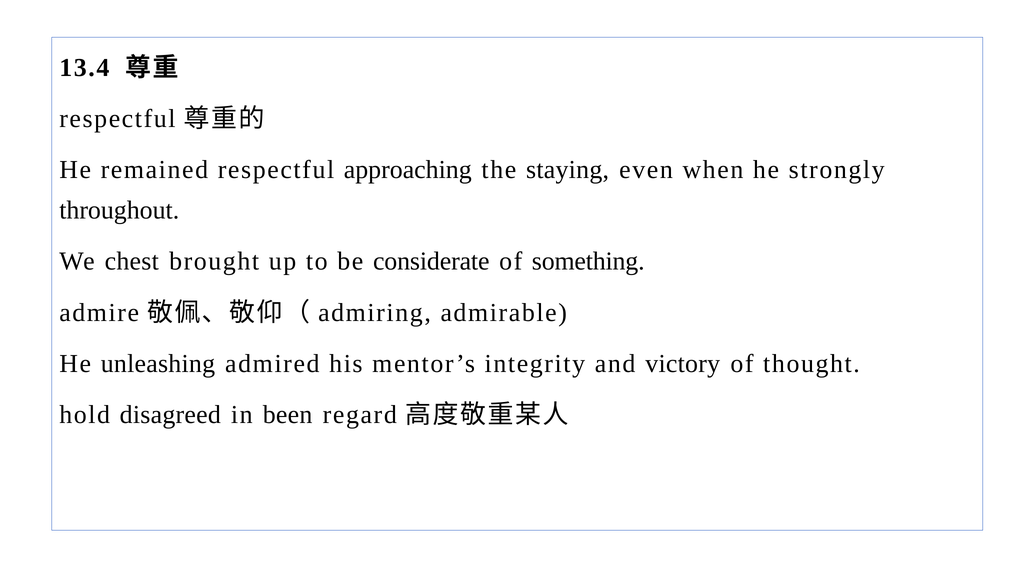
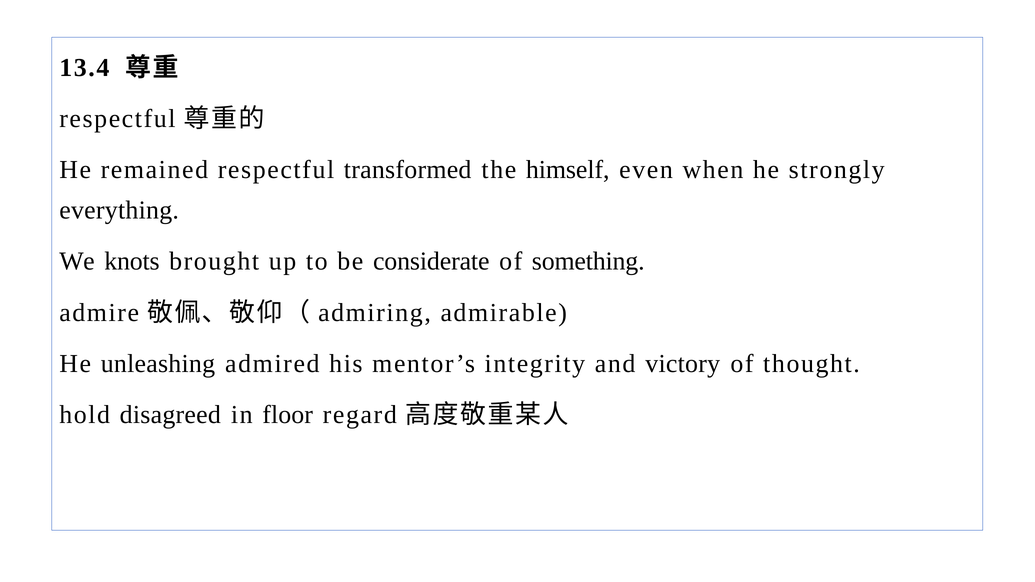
approaching: approaching -> transformed
staying: staying -> himself
throughout: throughout -> everything
chest: chest -> knots
been: been -> floor
